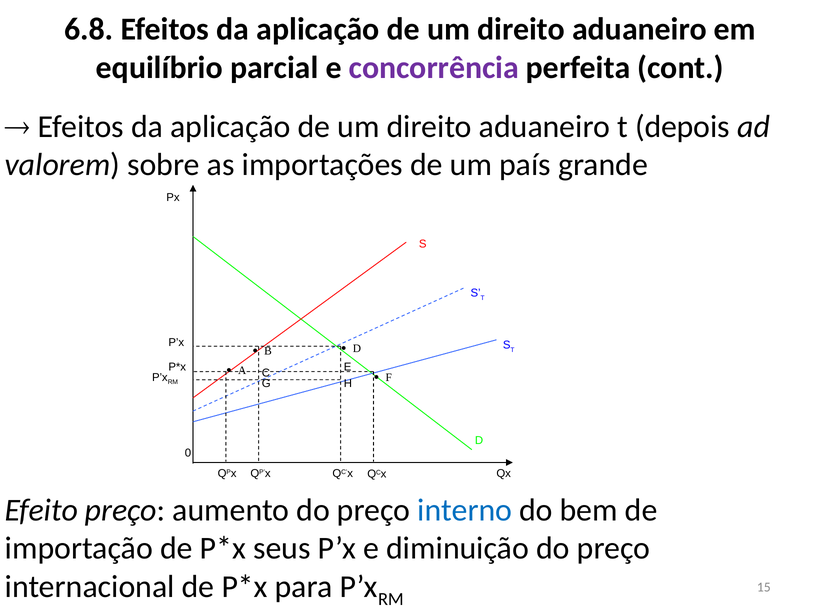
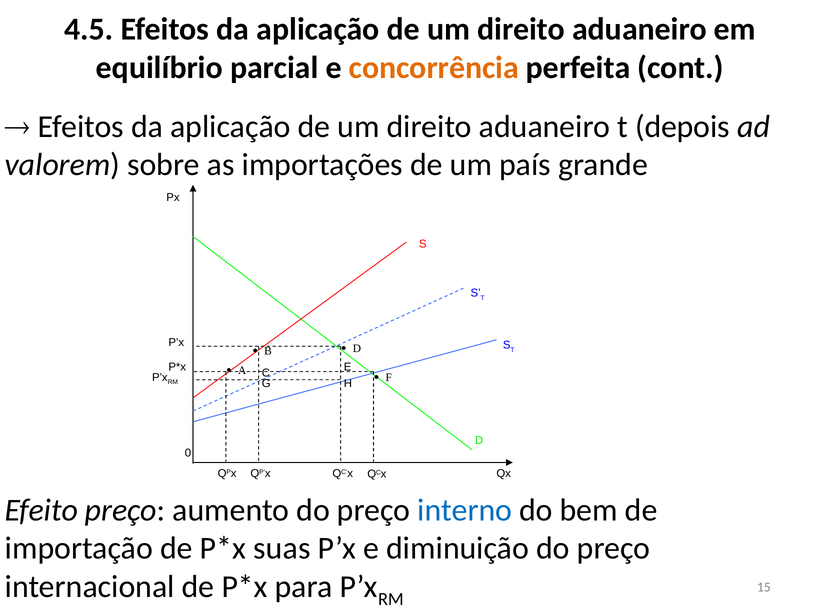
6.8: 6.8 -> 4.5
concorrência colour: purple -> orange
seus: seus -> suas
